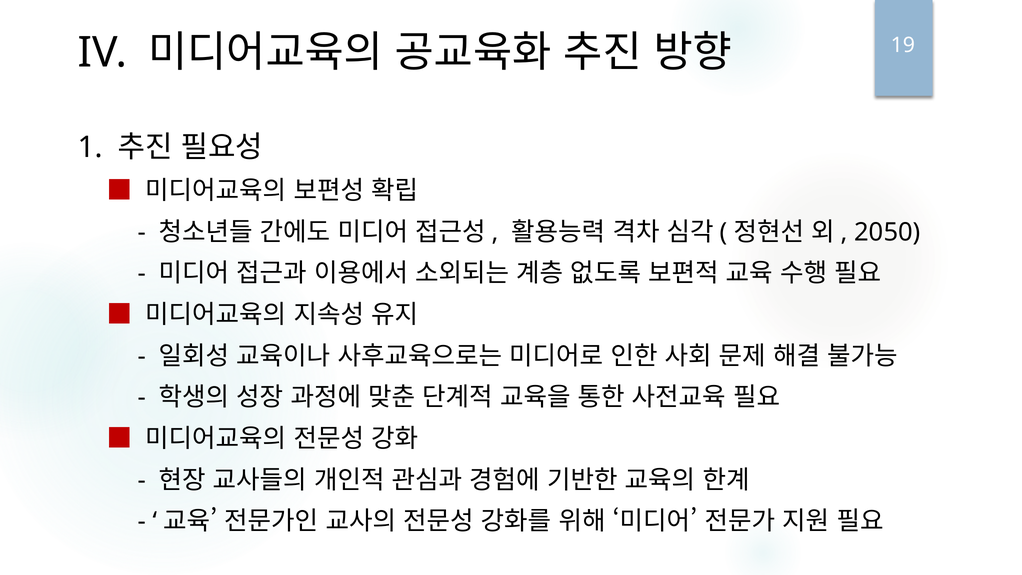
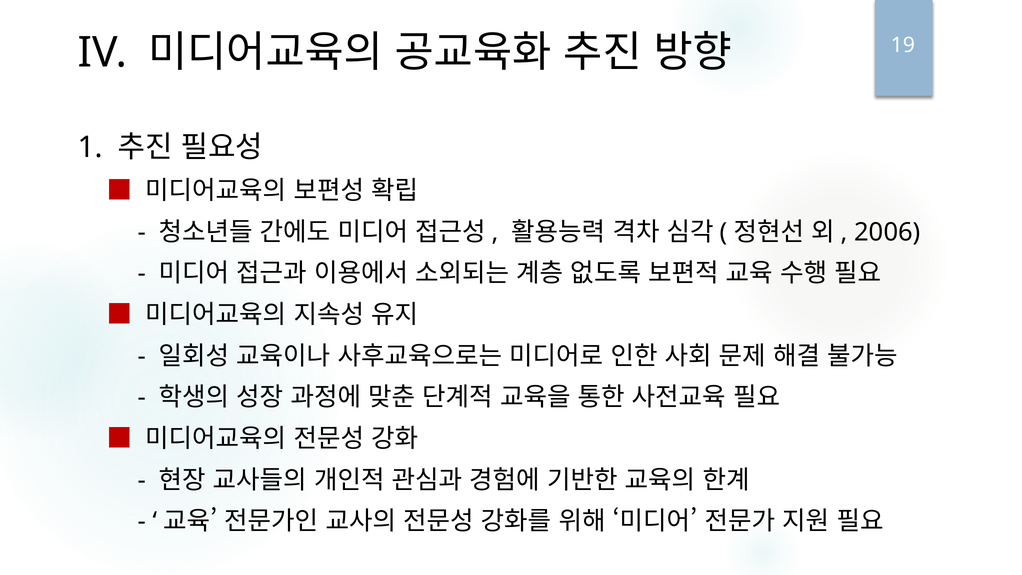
2050: 2050 -> 2006
